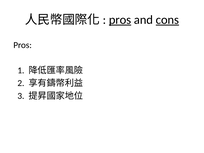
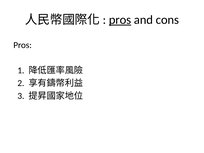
cons underline: present -> none
